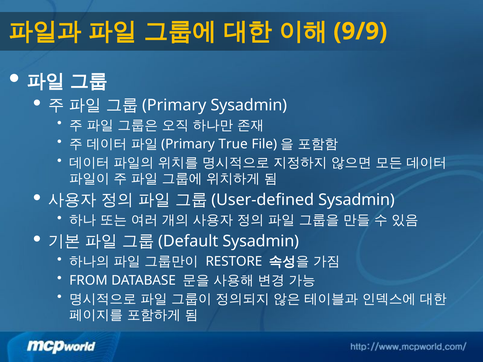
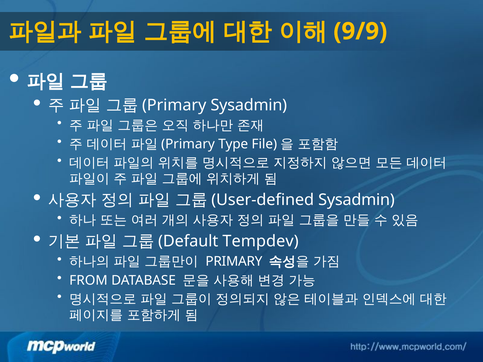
True: True -> Type
Default Sysadmin: Sysadmin -> Tempdev
RESTORE at (234, 262): RESTORE -> PRIMARY
